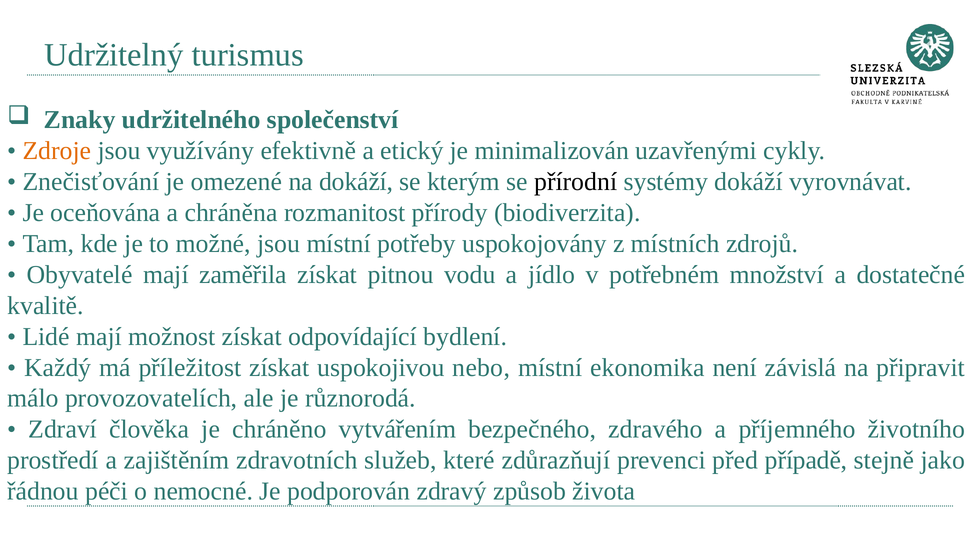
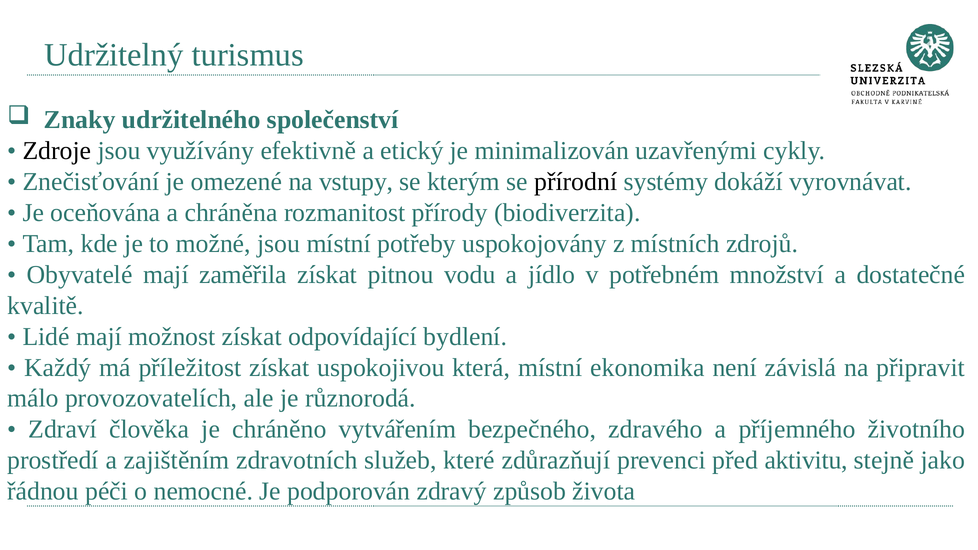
Zdroje colour: orange -> black
na dokáží: dokáží -> vstupy
nebo: nebo -> která
případě: případě -> aktivitu
